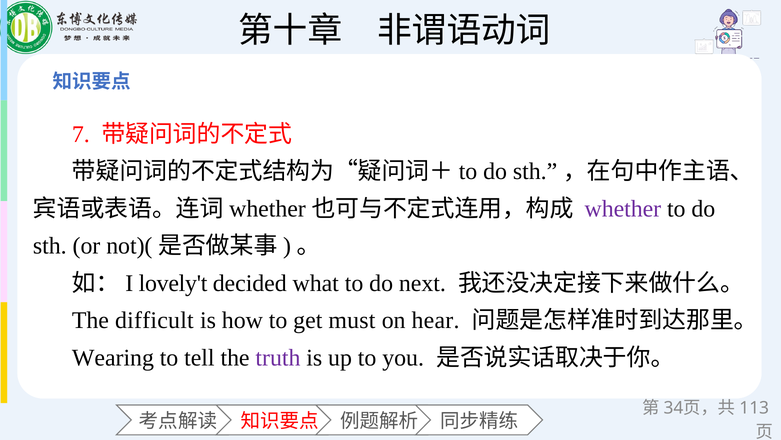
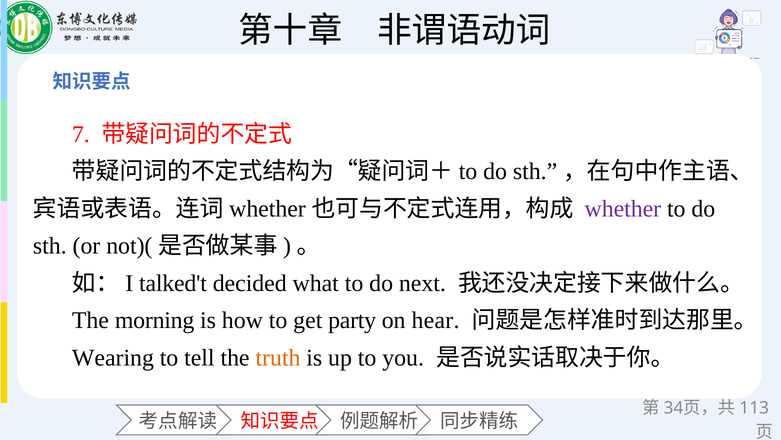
lovely't: lovely't -> talked't
difficult: difficult -> morning
must: must -> party
truth colour: purple -> orange
